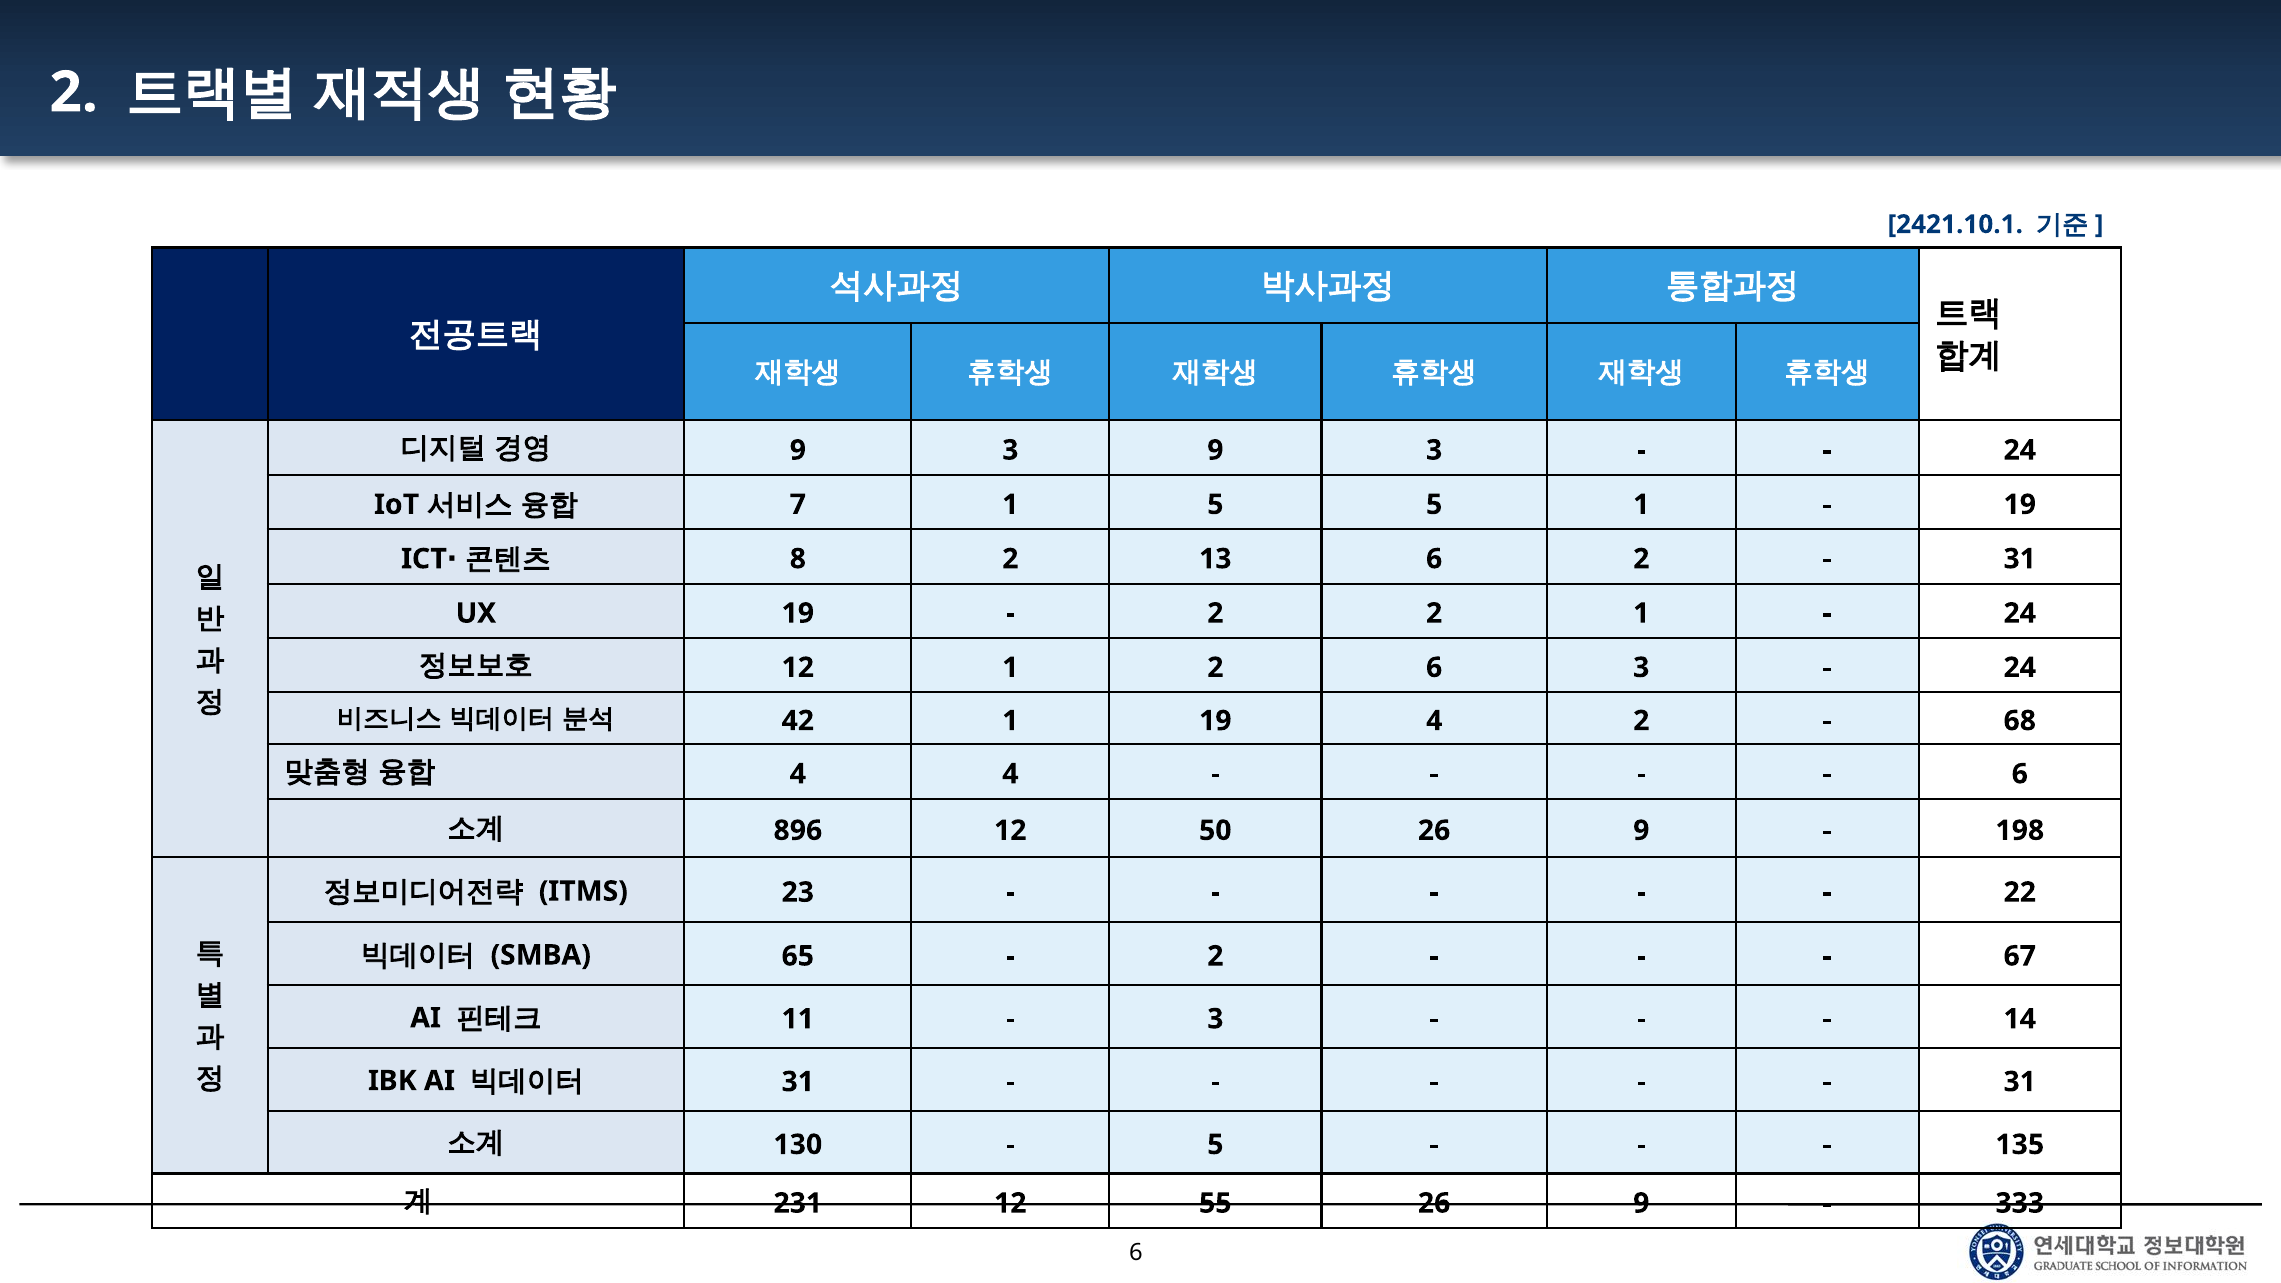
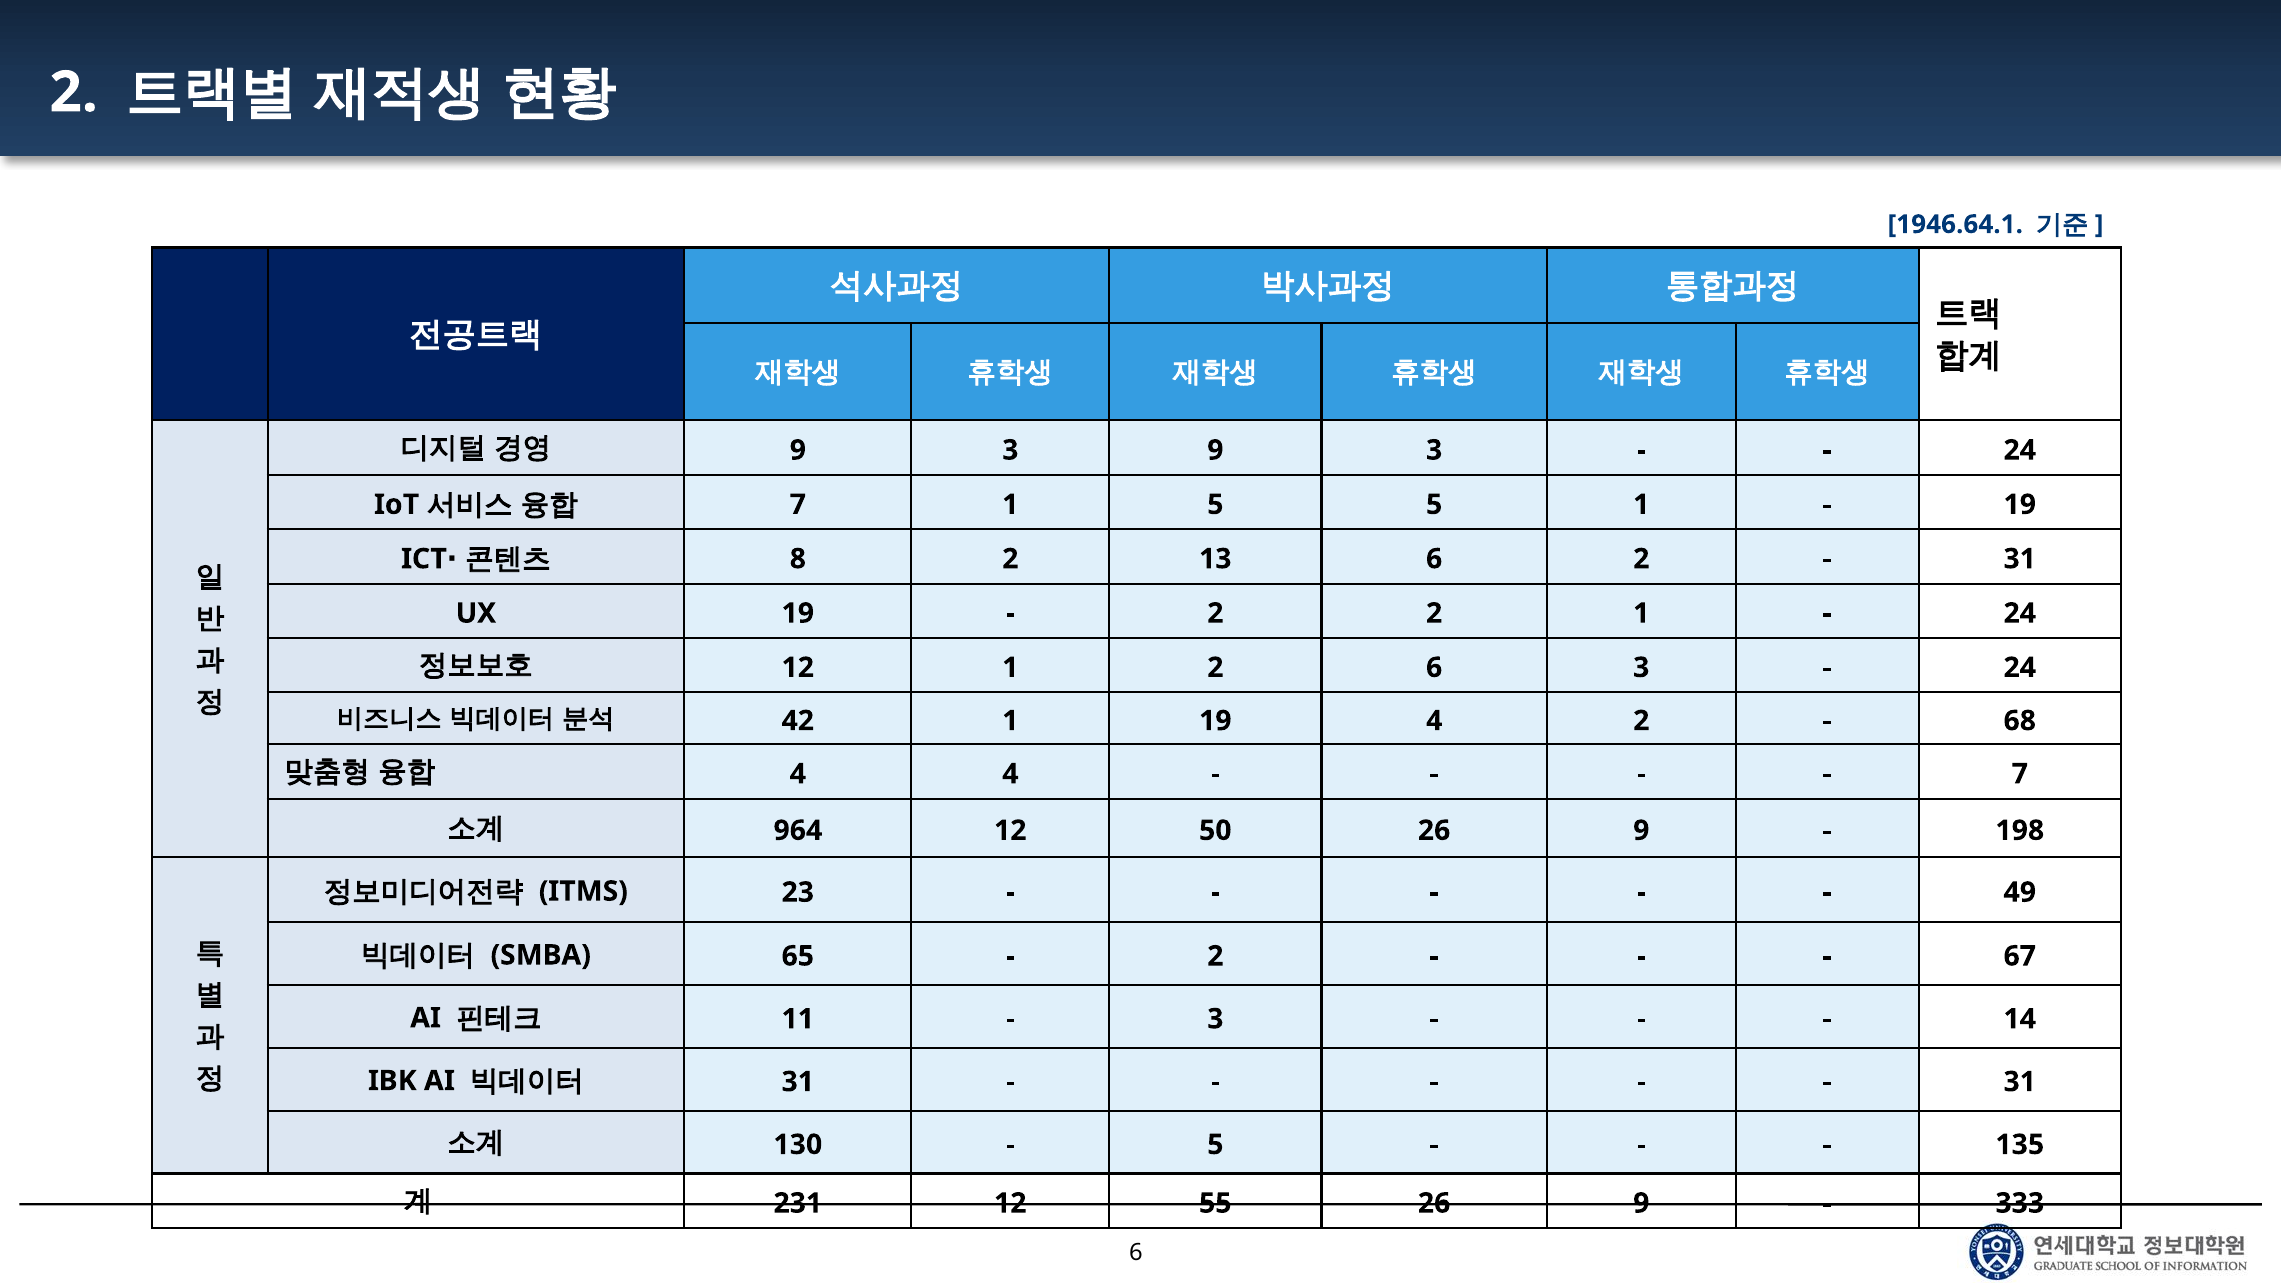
2421.10.1: 2421.10.1 -> 1946.64.1
6 at (2020, 774): 6 -> 7
896: 896 -> 964
22: 22 -> 49
